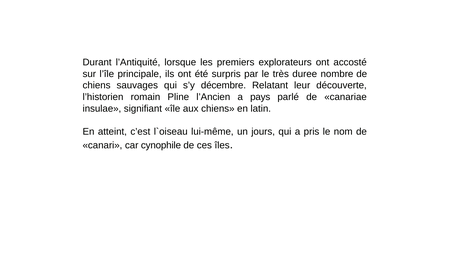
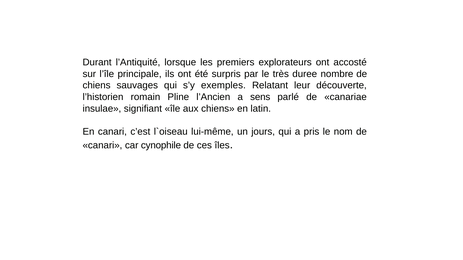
décembre: décembre -> exemples
pays: pays -> sens
En atteint: atteint -> canari
